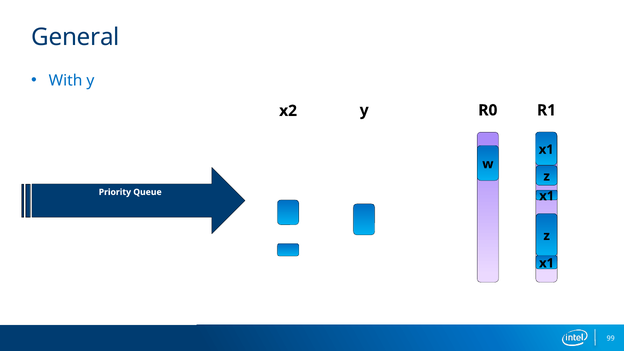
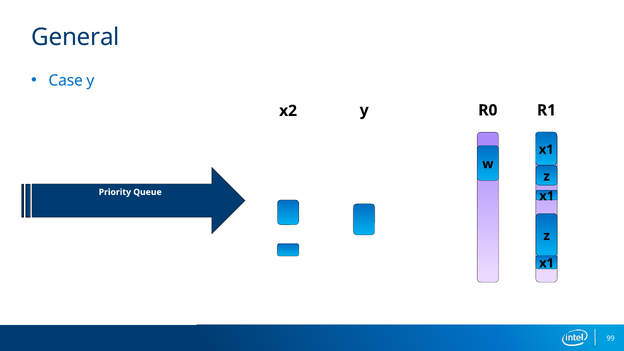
With: With -> Case
